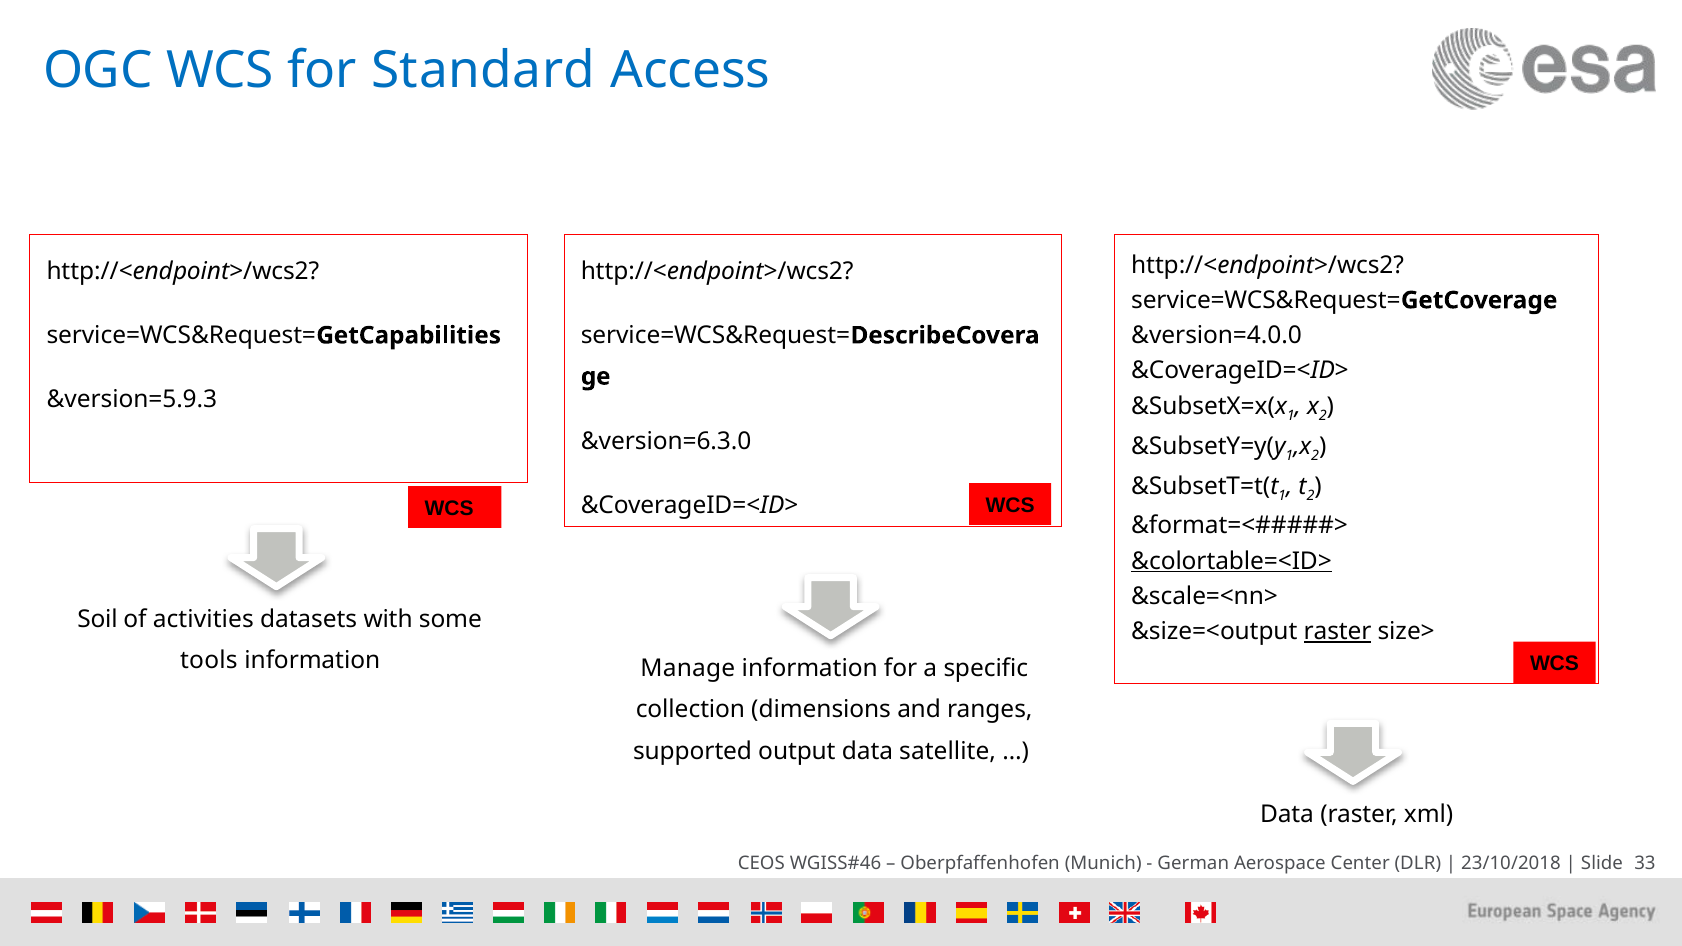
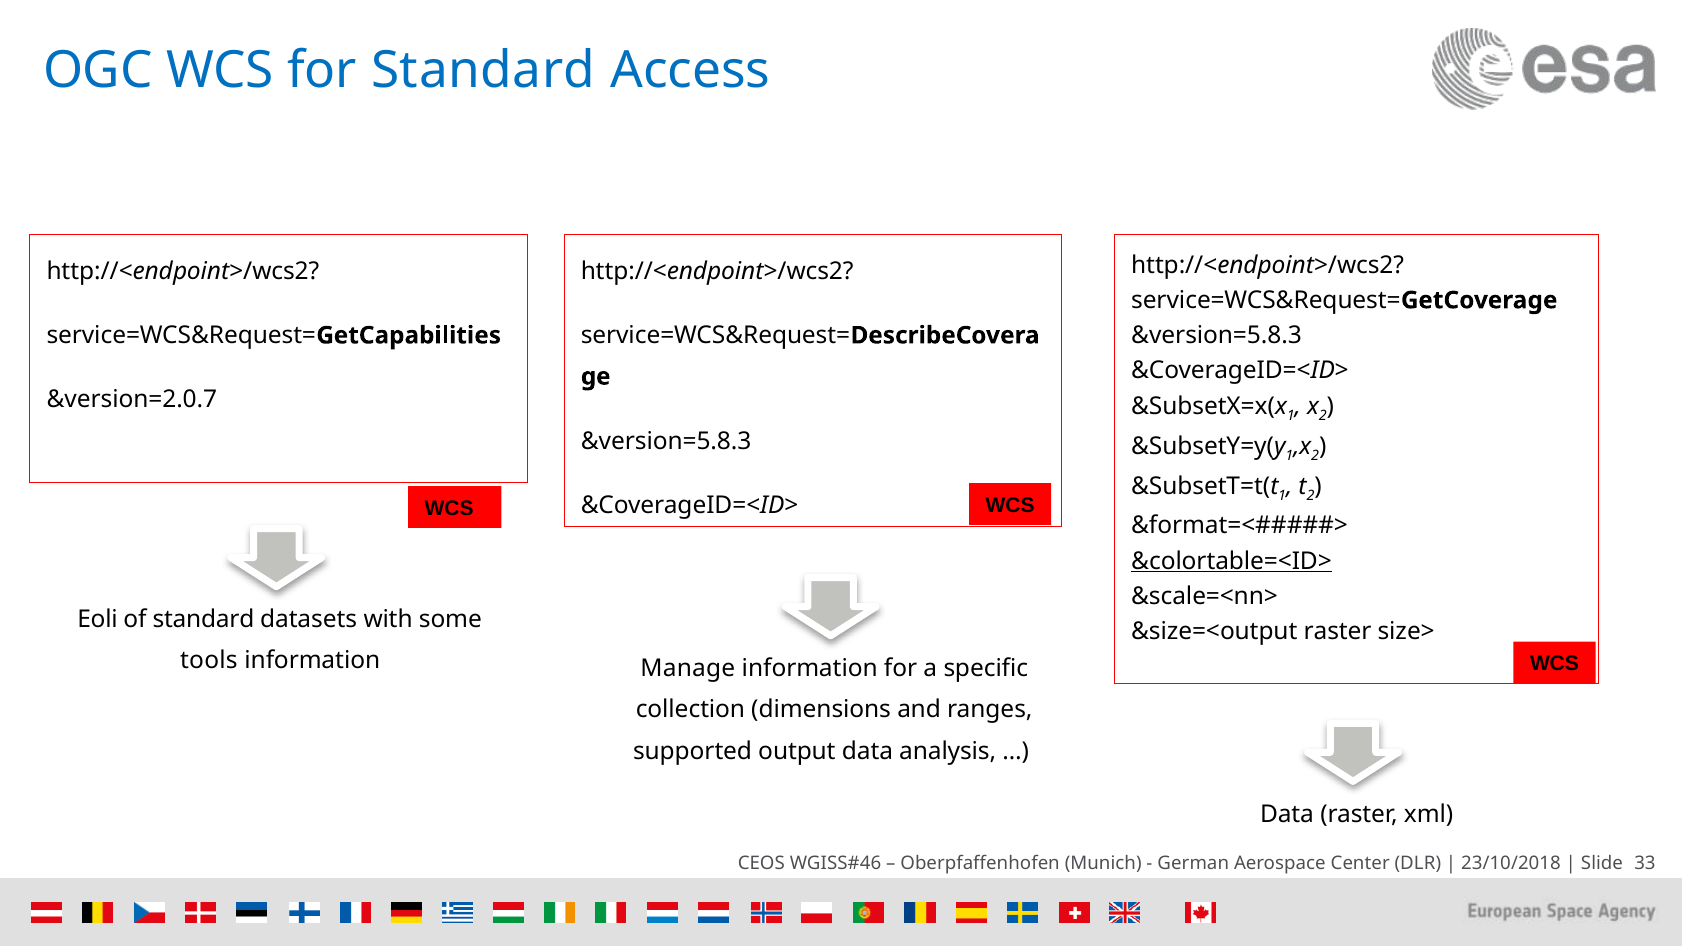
&version=4.0.0 at (1217, 336): &version=4.0.0 -> &version=5.8.3
&version=5.9.3: &version=5.9.3 -> &version=2.0.7
&version=6.3.0 at (666, 441): &version=6.3.0 -> &version=5.8.3
Soil: Soil -> Eoli
of activities: activities -> standard
raster at (1338, 632) underline: present -> none
satellite: satellite -> analysis
